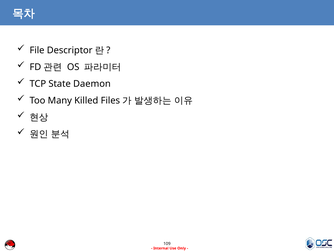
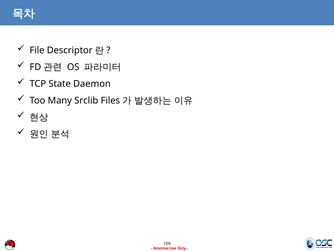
Killed: Killed -> Srclib
